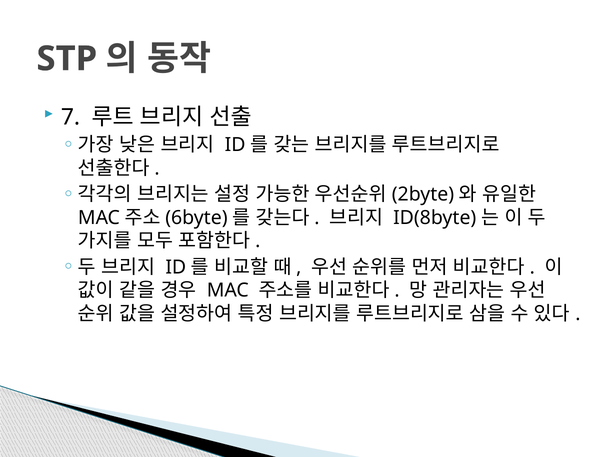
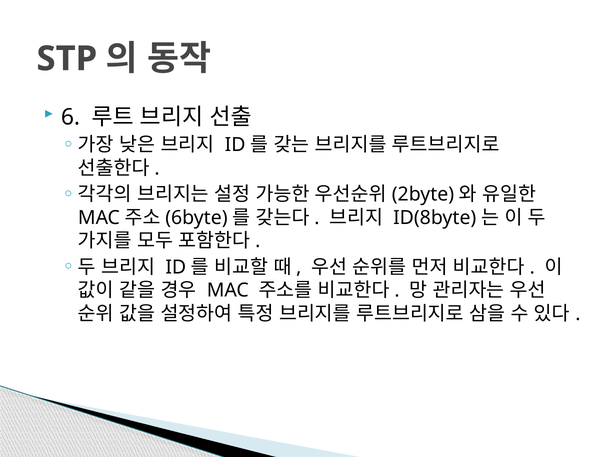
7: 7 -> 6
